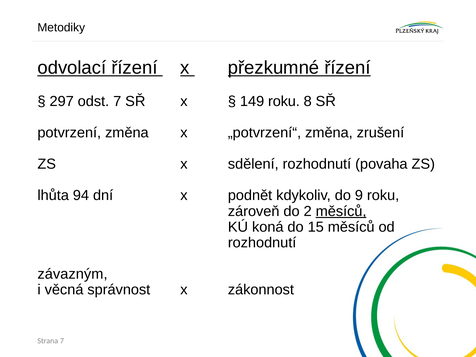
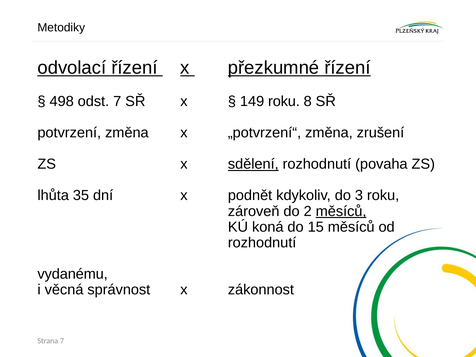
297: 297 -> 498
sdělení underline: none -> present
94: 94 -> 35
9: 9 -> 3
závazným: závazným -> vydanému
